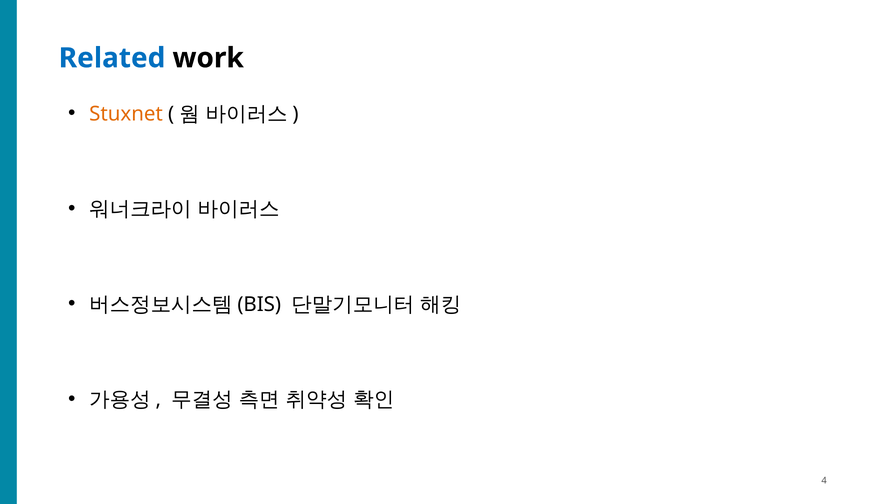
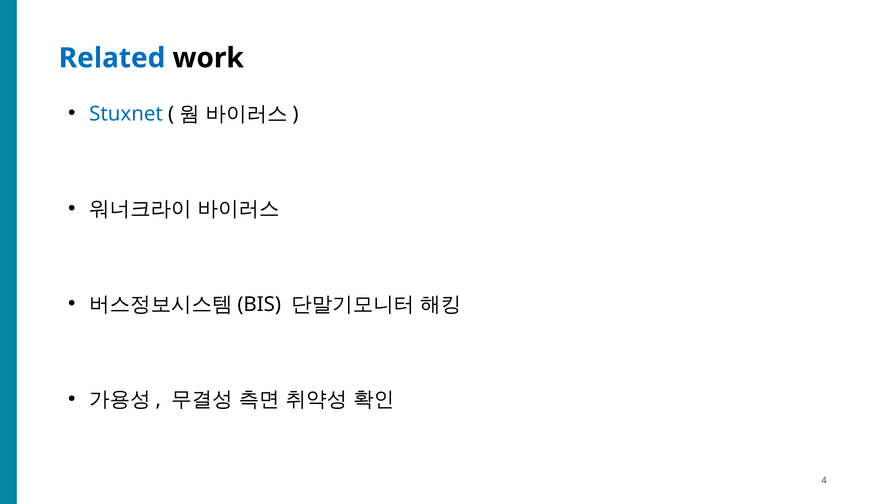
Stuxnet colour: orange -> blue
